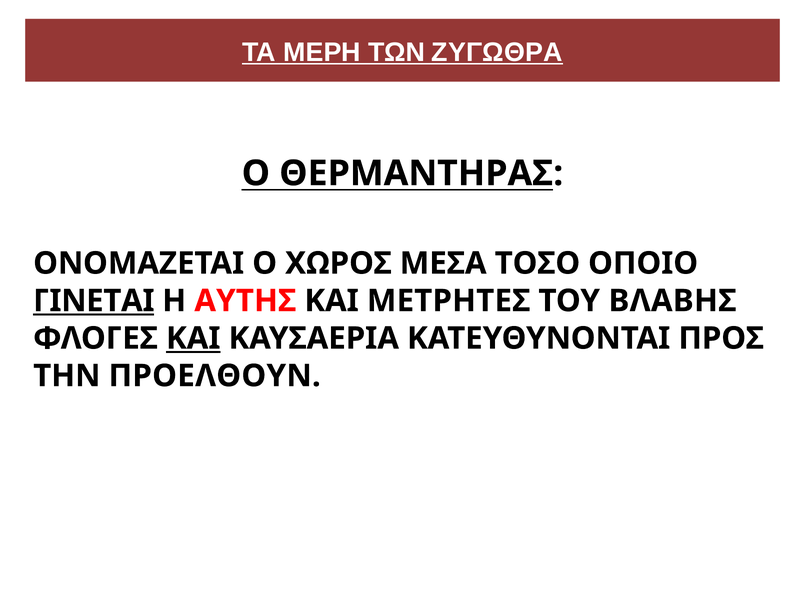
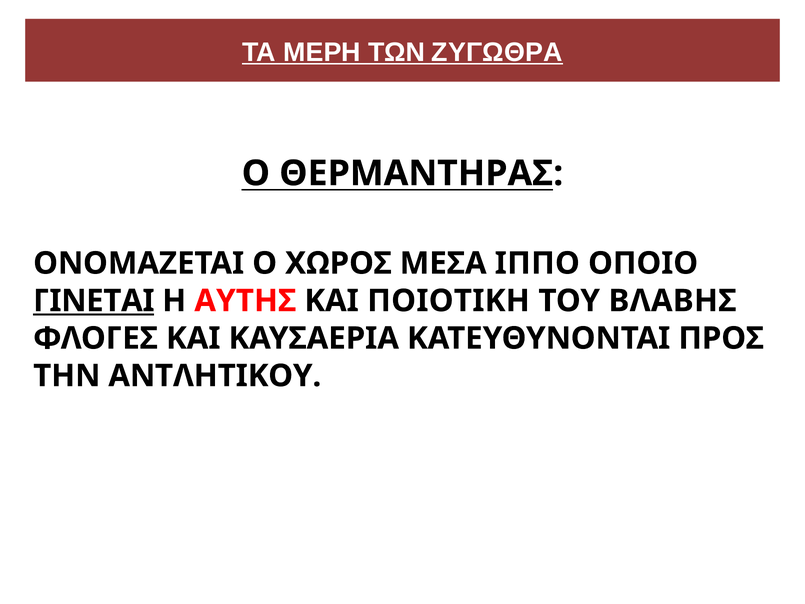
ΤΟΣΟ: ΤΟΣΟ -> ΙΠΠΟ
ΜΕΤΡΗΤΕΣ: ΜΕΤΡΗΤΕΣ -> ΠΟΙΟΤΙΚΗ
ΚΑΙ at (193, 338) underline: present -> none
ΠΡΟΕΛΘΟΥΝ: ΠΡΟΕΛΘΟΥΝ -> ΑΝΤΛΗΤΙΚΟΥ
